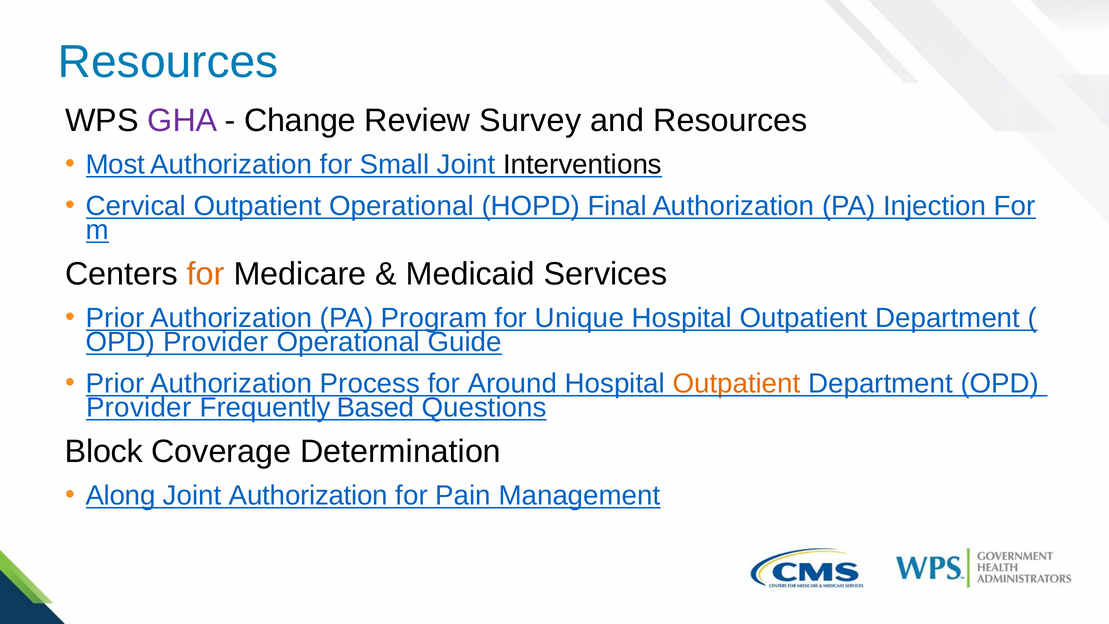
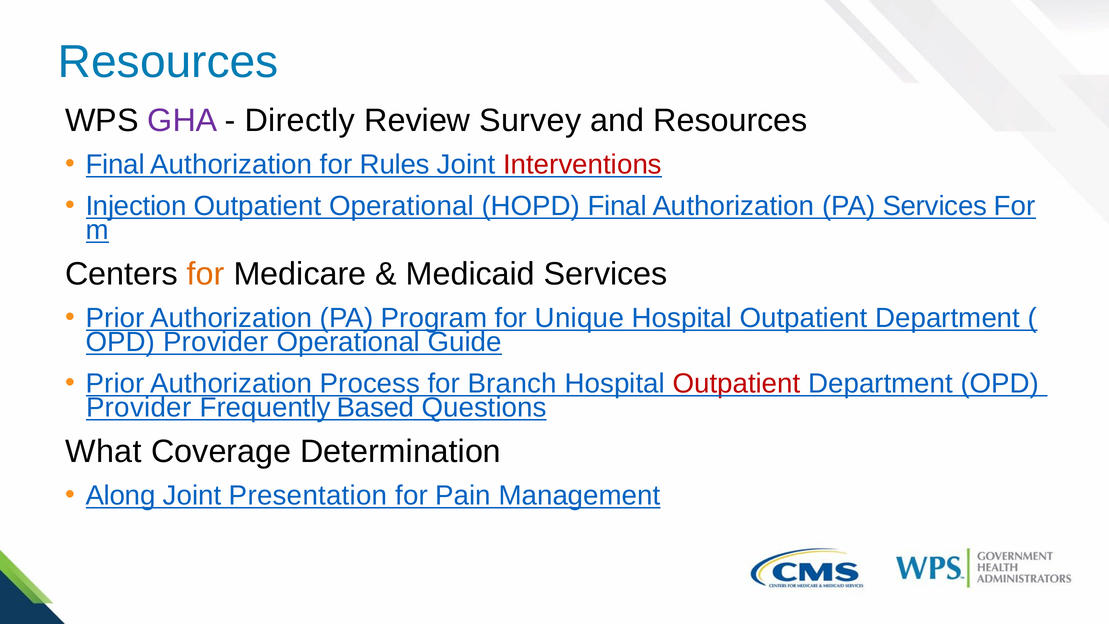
Change: Change -> Directly
Most at (115, 164): Most -> Final
Small: Small -> Rules
Interventions colour: black -> red
Cervical: Cervical -> Injection
PA Injection: Injection -> Services
Around: Around -> Branch
Outpatient at (737, 383) colour: orange -> red
Block: Block -> What
Joint Authorization: Authorization -> Presentation
